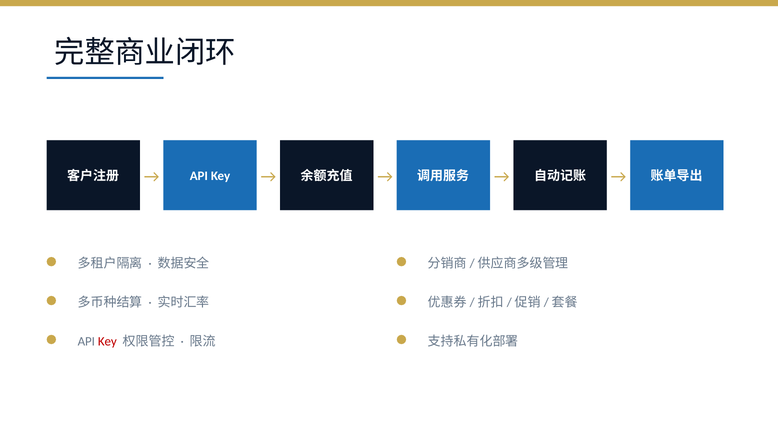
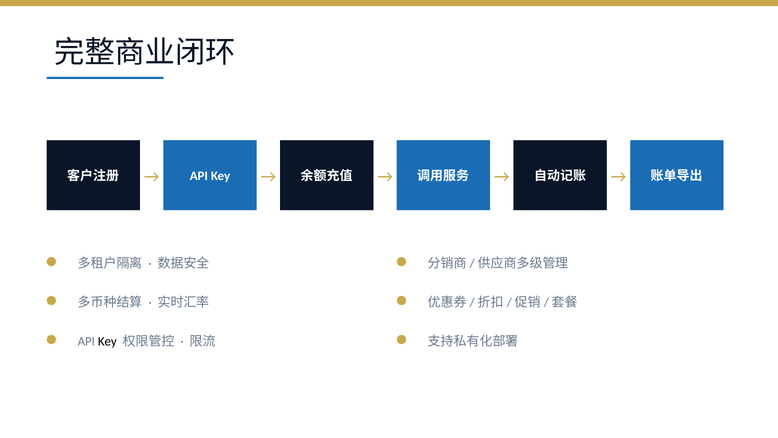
Key at (107, 341) colour: red -> black
